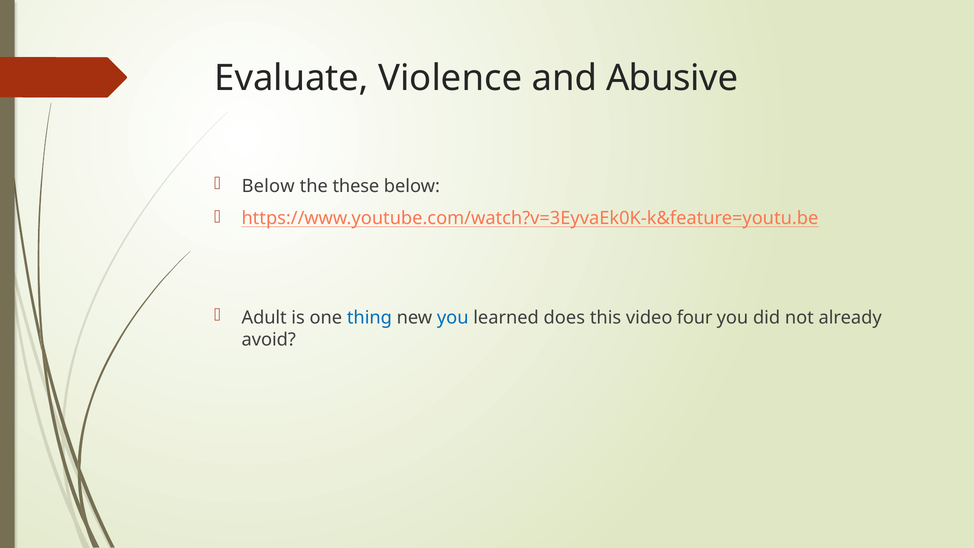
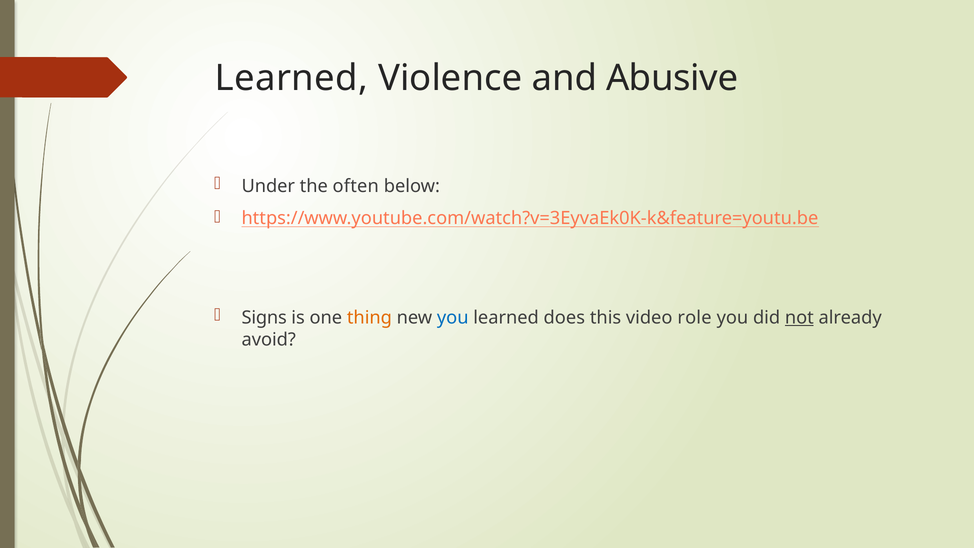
Evaluate at (292, 78): Evaluate -> Learned
Below at (268, 186): Below -> Under
these: these -> often
Adult: Adult -> Signs
thing colour: blue -> orange
four: four -> role
not underline: none -> present
